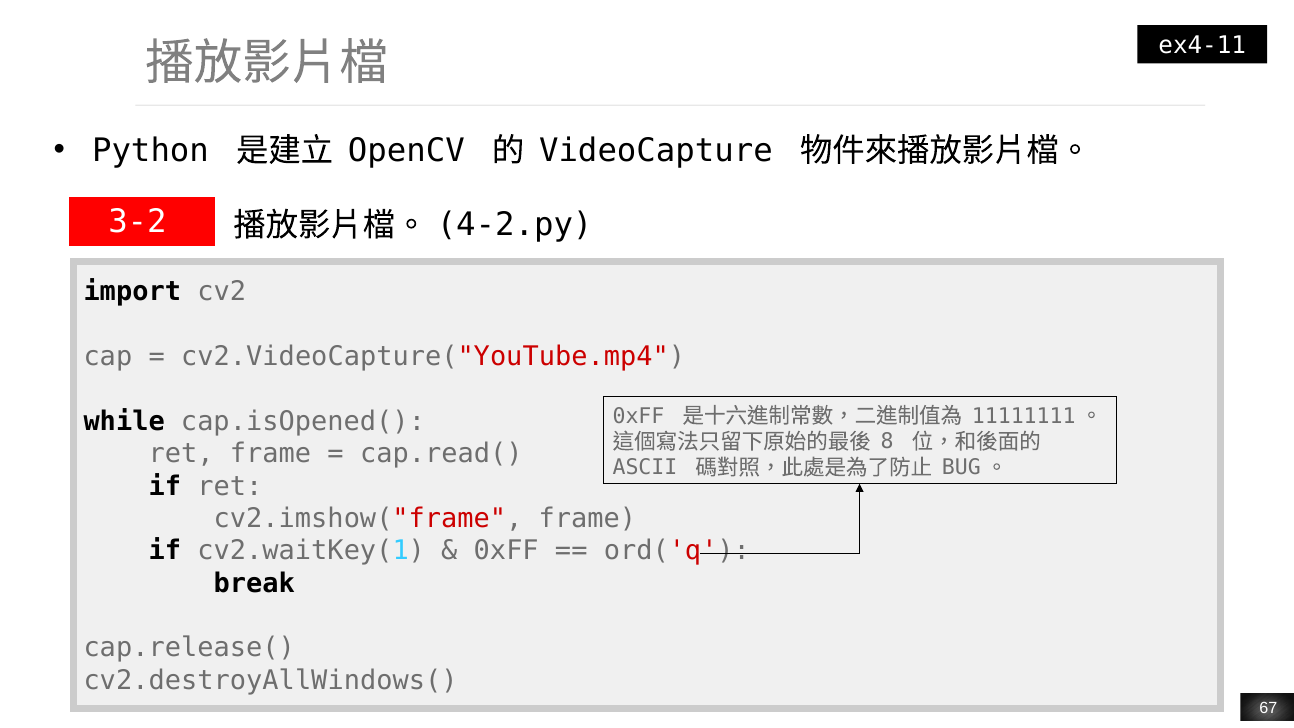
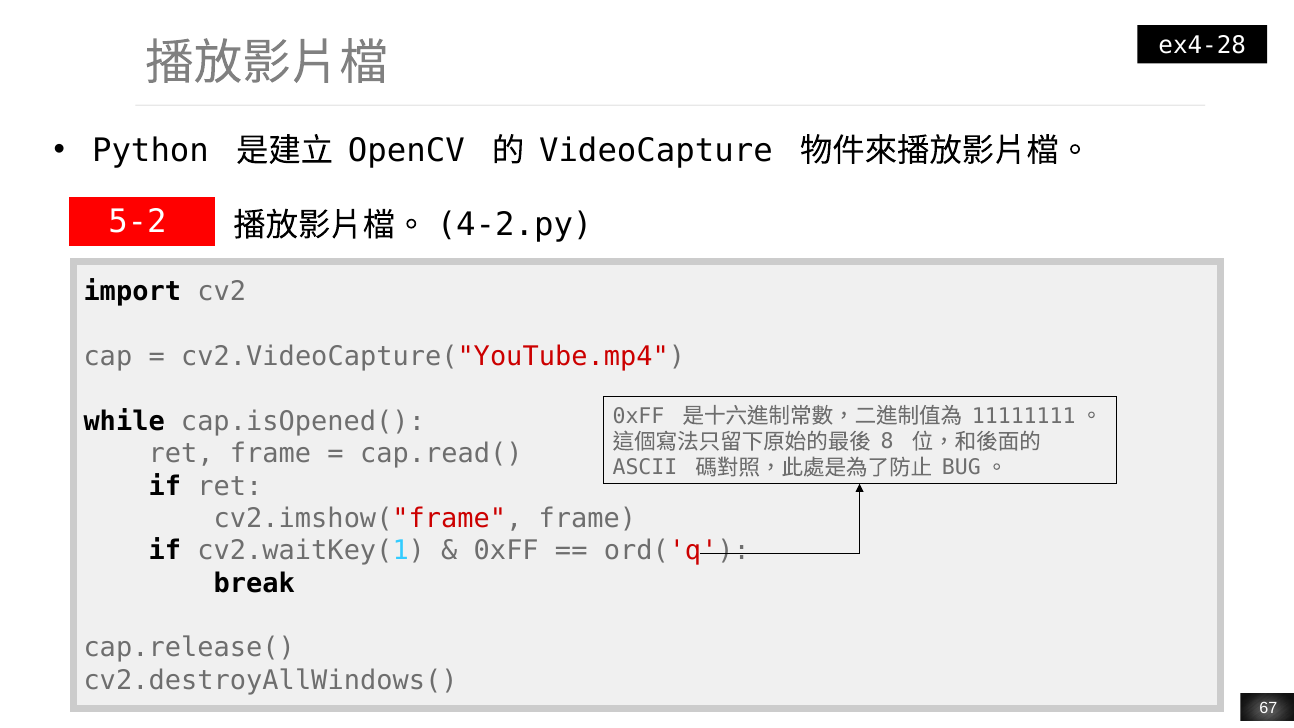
ex4-11: ex4-11 -> ex4-28
3-2: 3-2 -> 5-2
